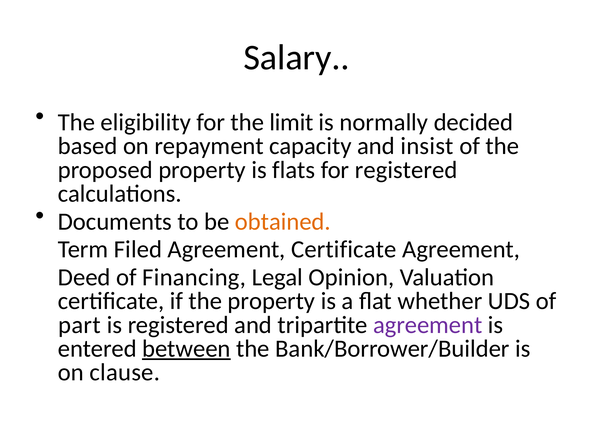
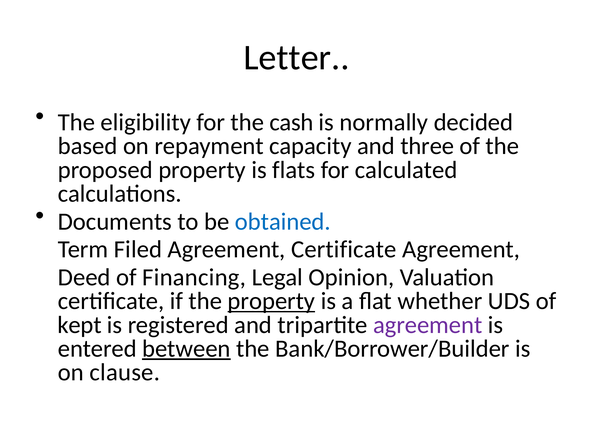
Salary: Salary -> Letter
limit: limit -> cash
insist: insist -> three
for registered: registered -> calculated
obtained colour: orange -> blue
property at (271, 301) underline: none -> present
part: part -> kept
